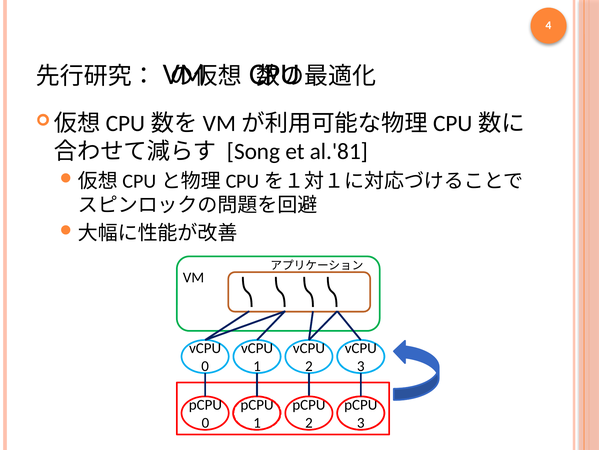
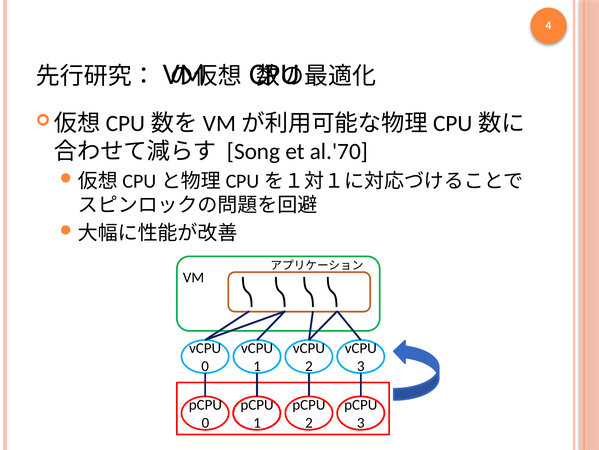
al.'81: al.'81 -> al.'70
